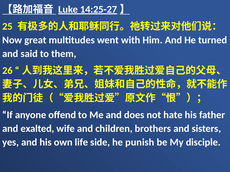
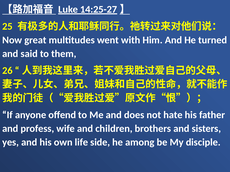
exalted: exalted -> profess
punish: punish -> among
